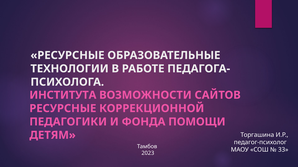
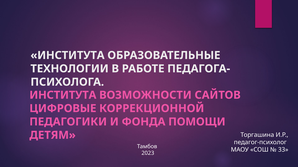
РЕСУРСНЫЕ at (67, 55): РЕСУРСНЫЕ -> ИНСТИТУТА
РЕСУРСНЫЕ at (63, 109): РЕСУРСНЫЕ -> ЦИФРОВЫЕ
